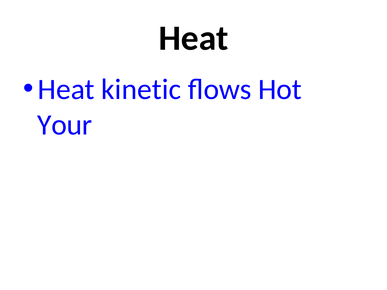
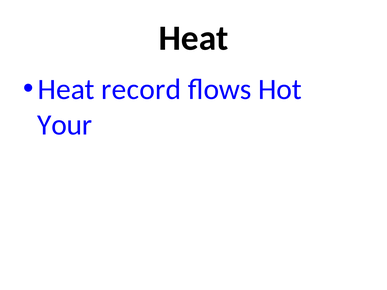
kinetic: kinetic -> record
